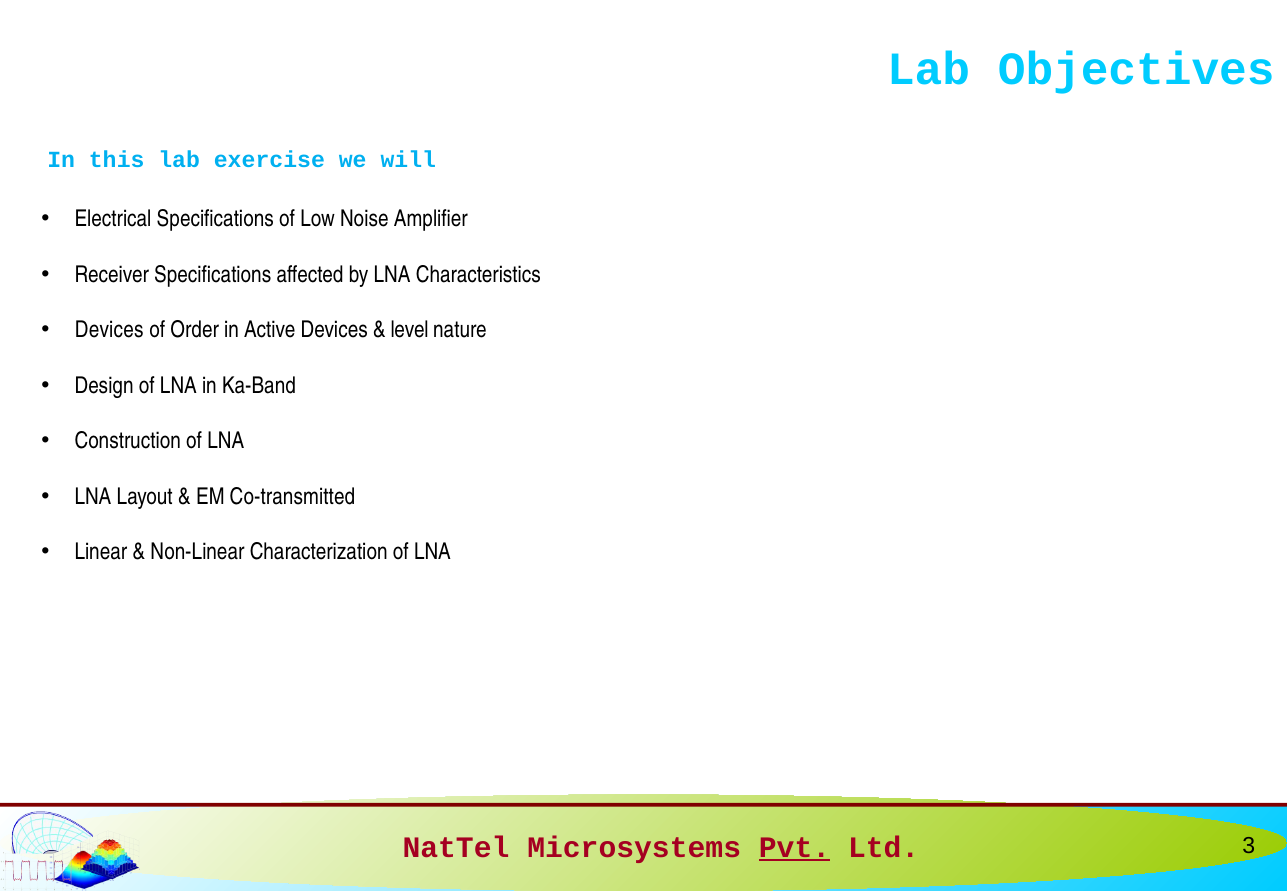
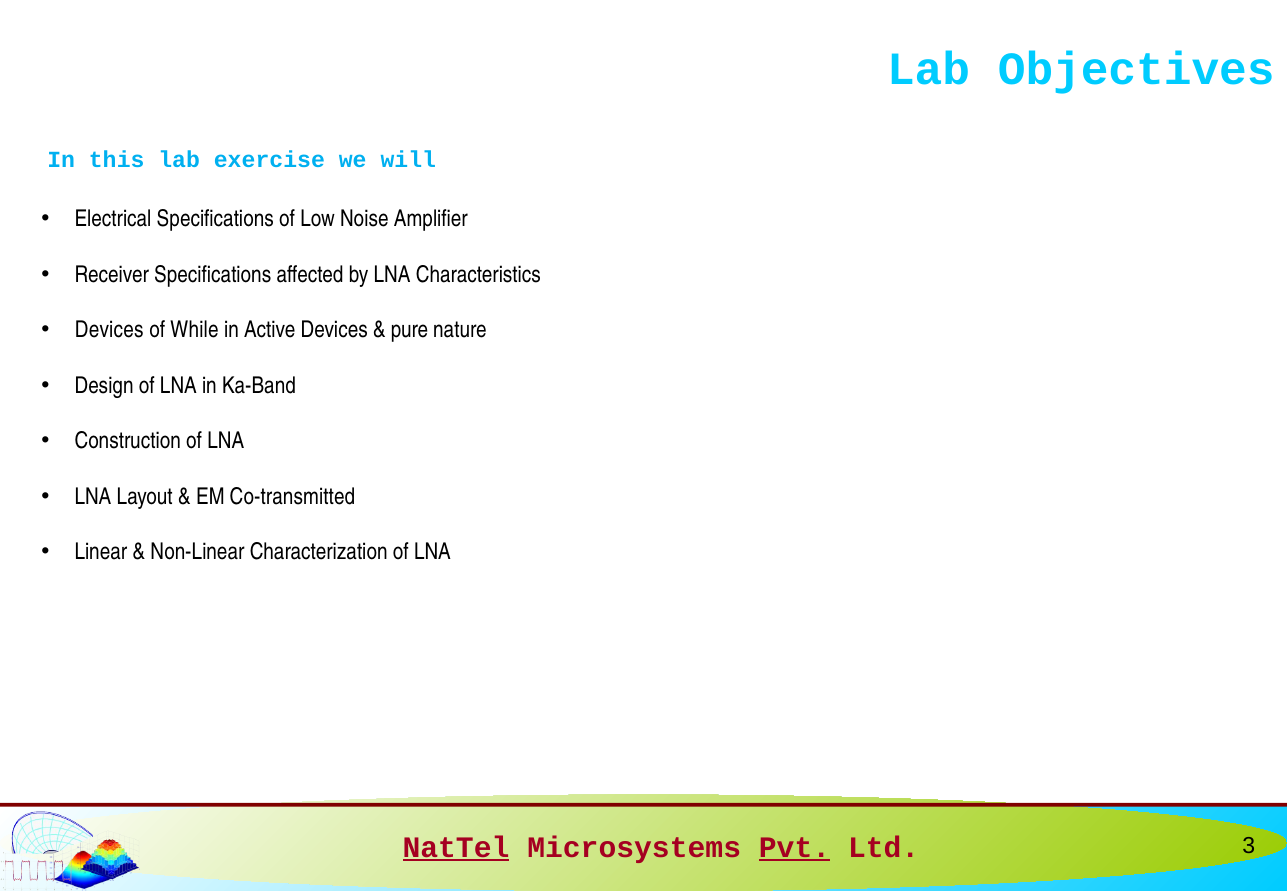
Order: Order -> While
level: level -> pure
NatTel underline: none -> present
